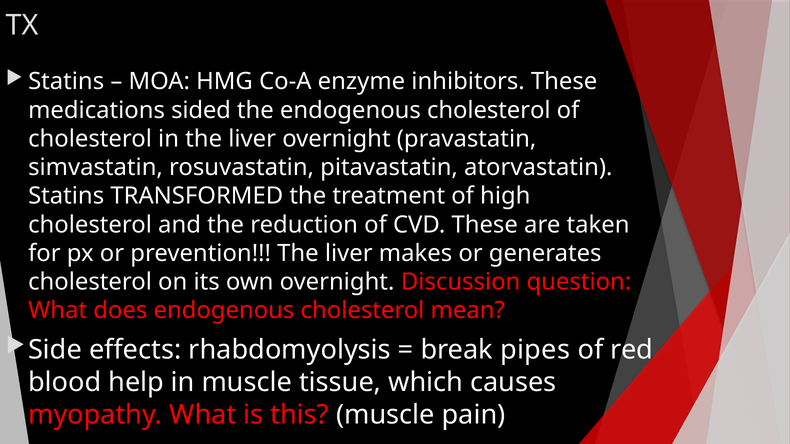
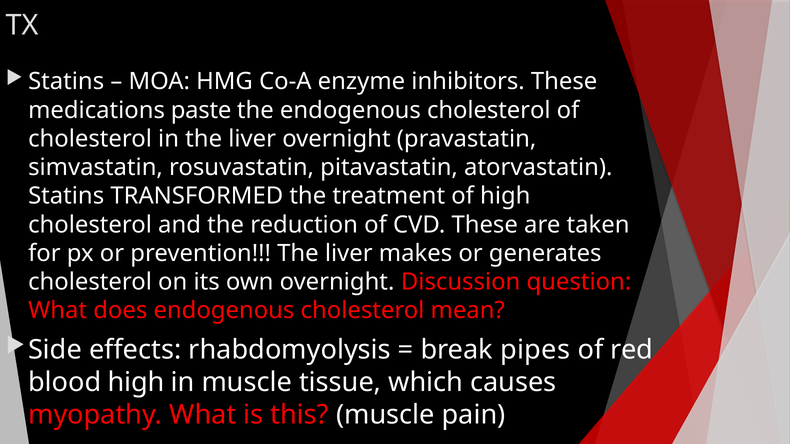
sided: sided -> paste
blood help: help -> high
